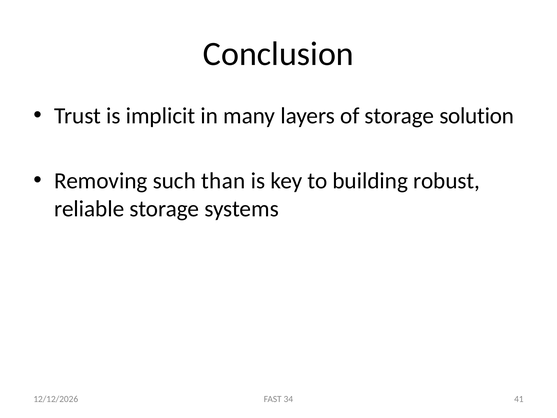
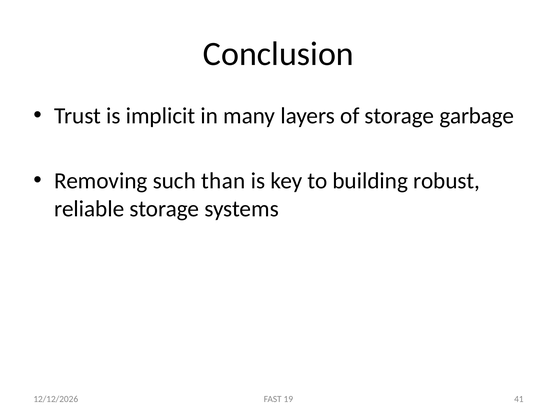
solution: solution -> garbage
34: 34 -> 19
